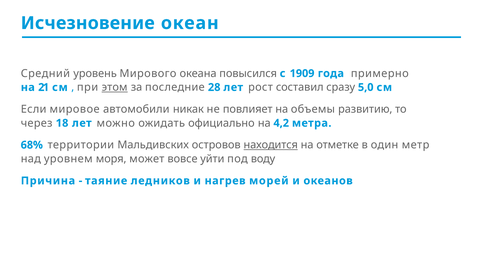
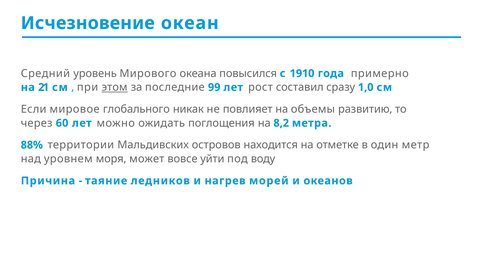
1909: 1909 -> 1910
28: 28 -> 99
5,0: 5,0 -> 1,0
автомобили: автомобили -> глобального
18: 18 -> 60
официально: официально -> поглощения
4,2: 4,2 -> 8,2
68%: 68% -> 88%
находится underline: present -> none
